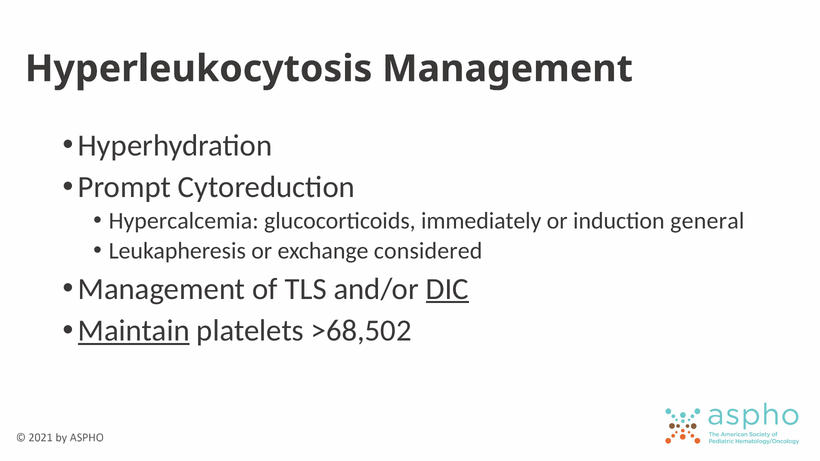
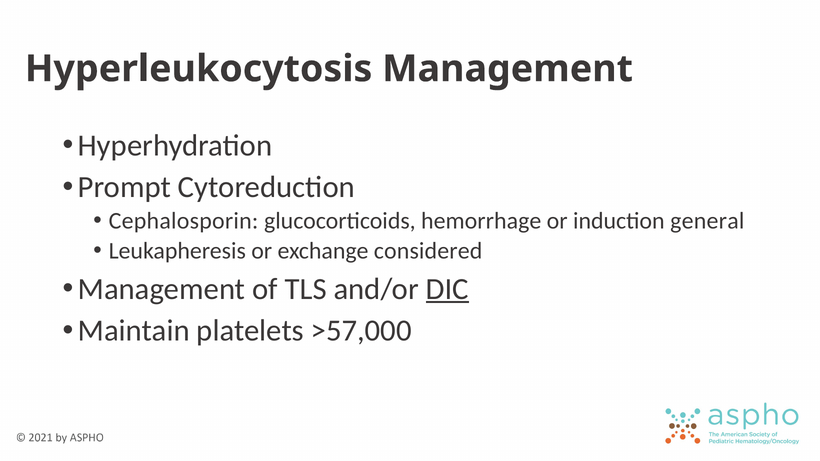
Hypercalcemia: Hypercalcemia -> Cephalosporin
immediately: immediately -> hemorrhage
Maintain underline: present -> none
>68,502: >68,502 -> >57,000
